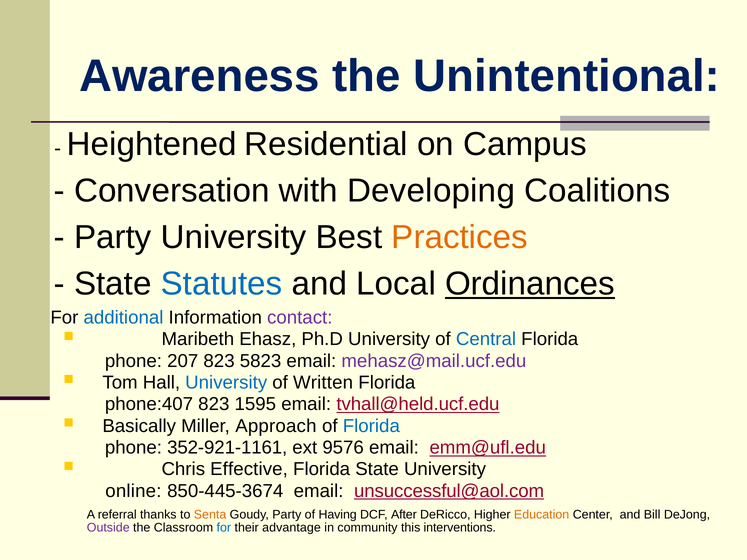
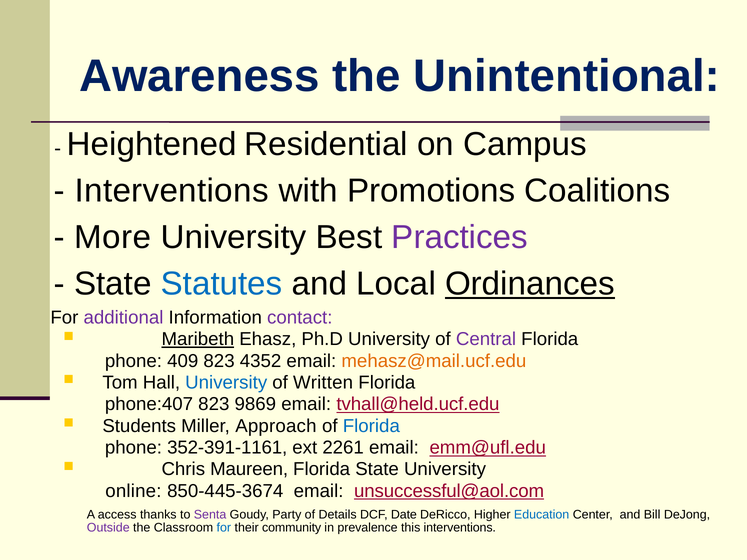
Conversation at (172, 191): Conversation -> Interventions
Developing: Developing -> Promotions
Party at (113, 237): Party -> More
Practices colour: orange -> purple
additional colour: blue -> purple
Maribeth underline: none -> present
Central colour: blue -> purple
207: 207 -> 409
5823: 5823 -> 4352
mehasz@mail.ucf.edu colour: purple -> orange
1595: 1595 -> 9869
Basically: Basically -> Students
352-921-1161: 352-921-1161 -> 352-391-1161
9576: 9576 -> 2261
Effective: Effective -> Maureen
referral: referral -> access
Senta colour: orange -> purple
Having: Having -> Details
After: After -> Date
Education colour: orange -> blue
advantage: advantage -> community
community: community -> prevalence
